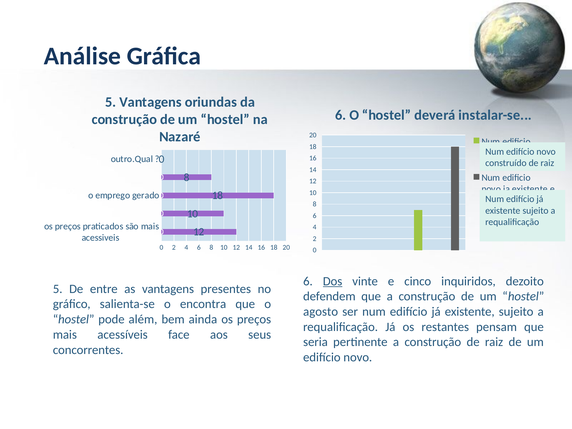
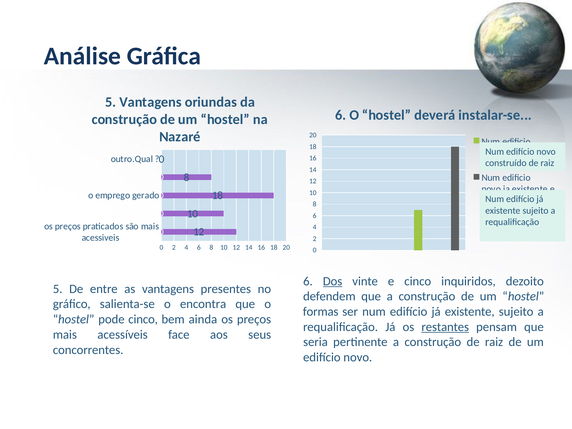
agosto: agosto -> formas
pode além: além -> cinco
restantes underline: none -> present
